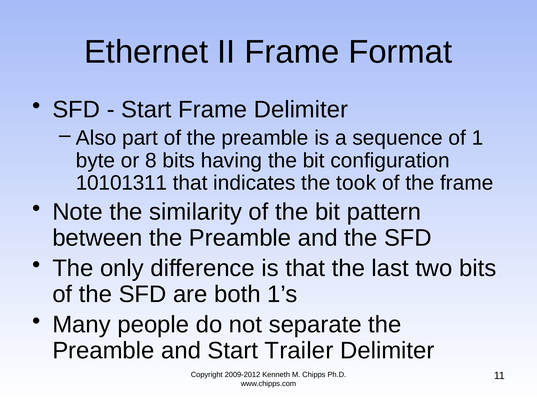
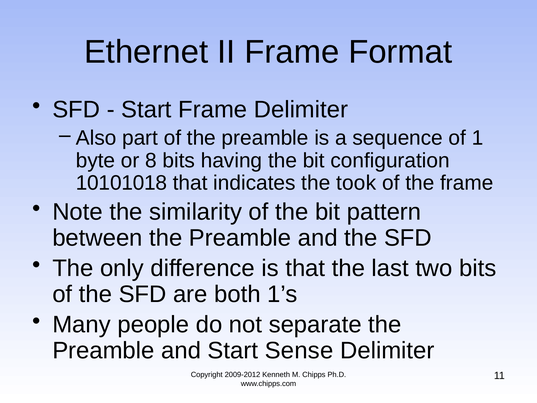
10101311: 10101311 -> 10101018
Trailer: Trailer -> Sense
